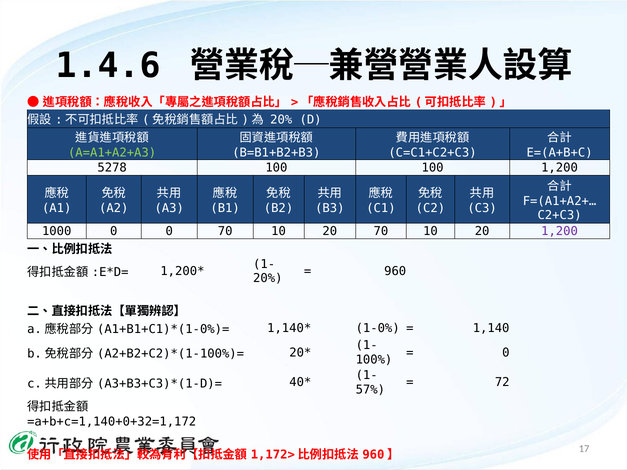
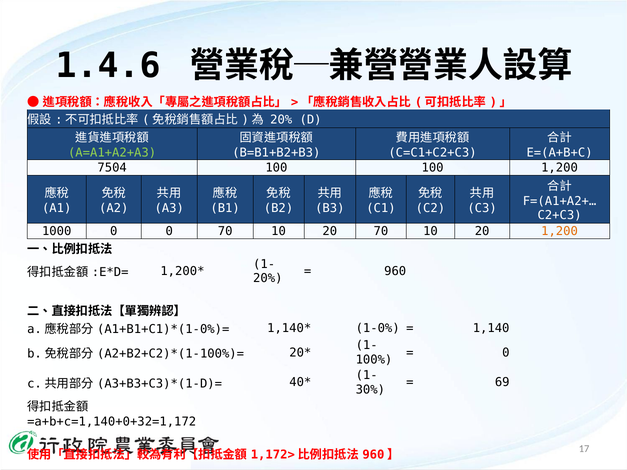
5278: 5278 -> 7504
1,200 at (560, 231) colour: purple -> orange
72: 72 -> 69
57%: 57% -> 30%
